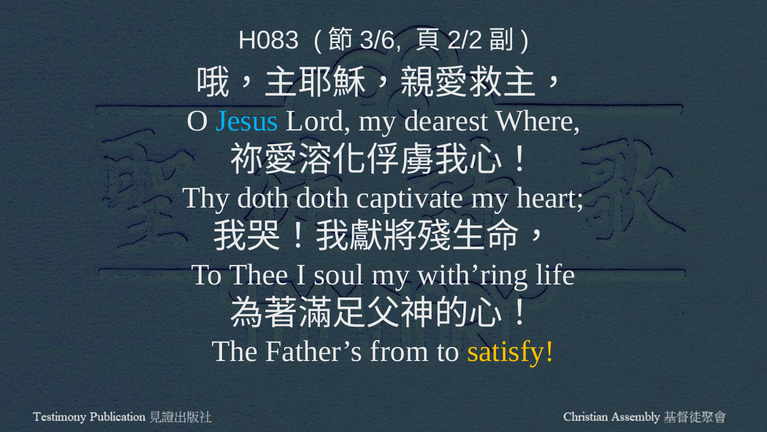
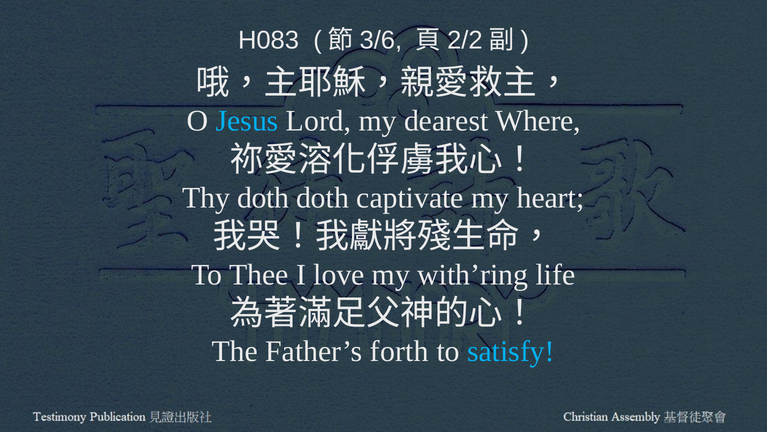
soul: soul -> love
from: from -> forth
satisfy colour: yellow -> light blue
